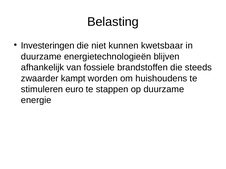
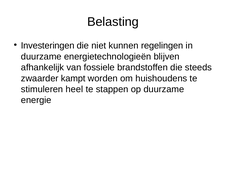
kwetsbaar: kwetsbaar -> regelingen
euro: euro -> heel
